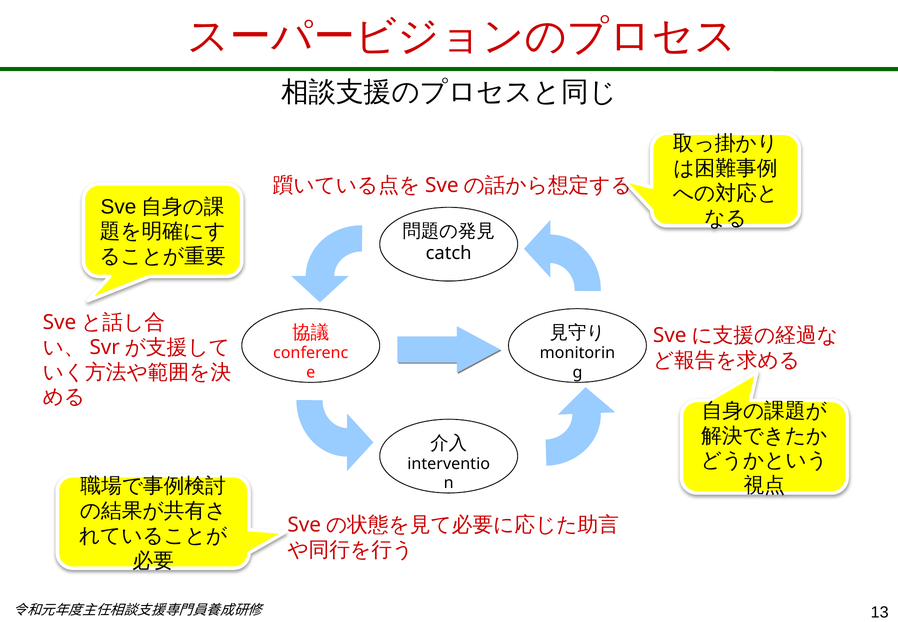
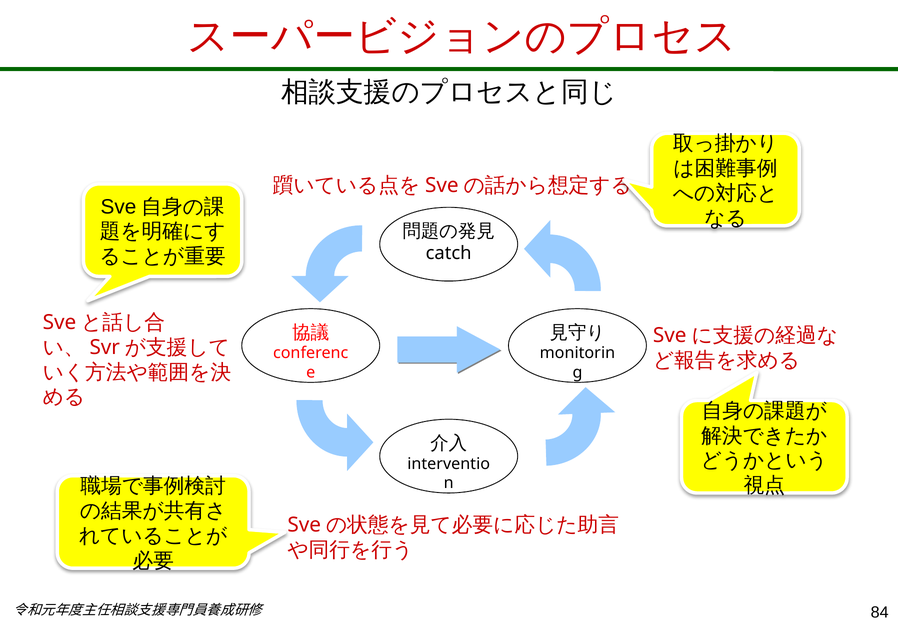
13: 13 -> 84
